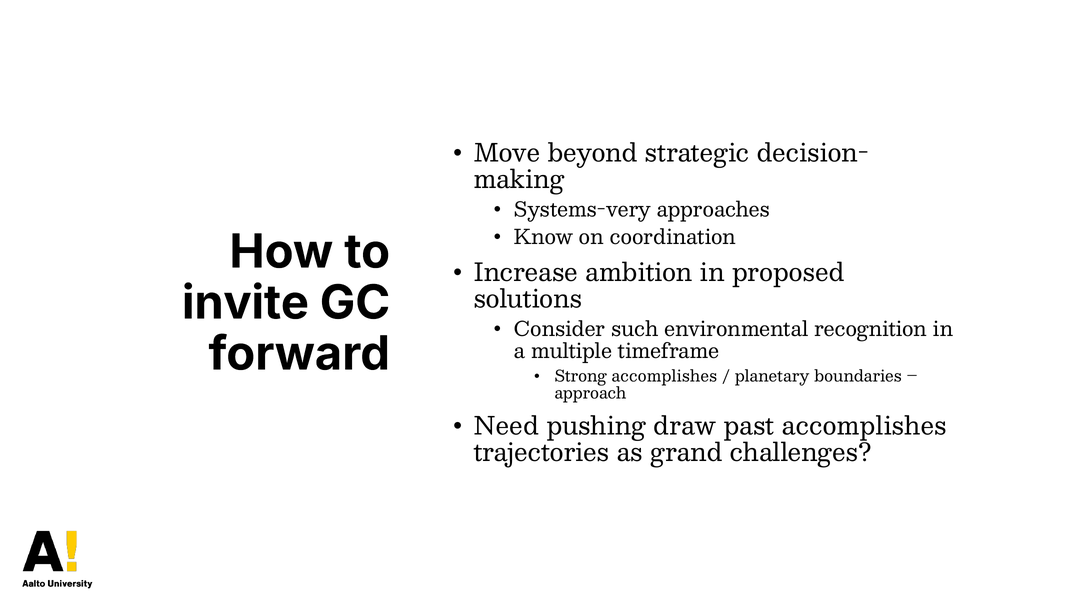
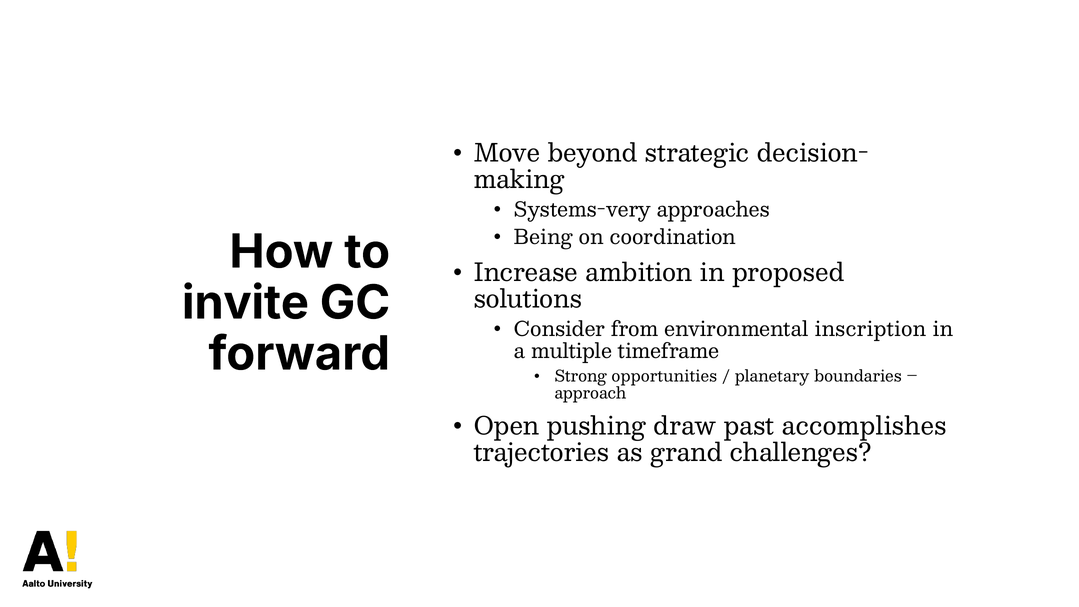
Know: Know -> Being
such: such -> from
recognition: recognition -> inscription
Strong accomplishes: accomplishes -> opportunities
Need: Need -> Open
